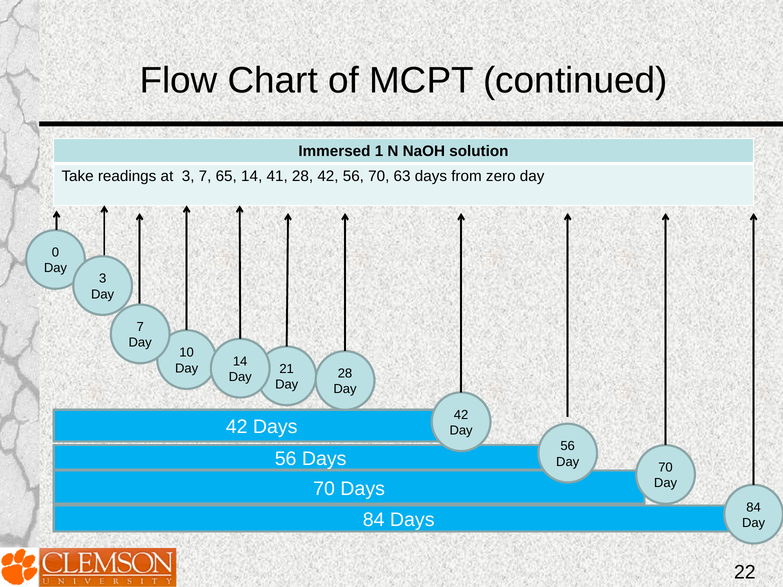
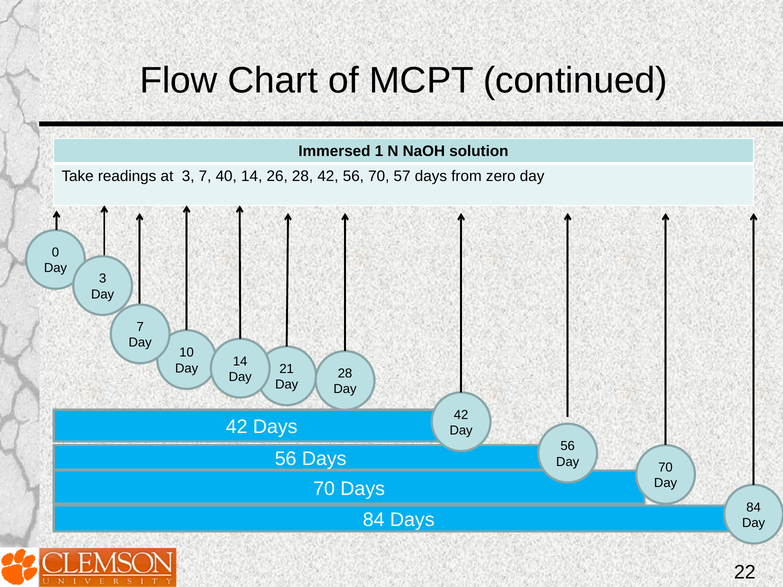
65: 65 -> 40
41: 41 -> 26
63: 63 -> 57
